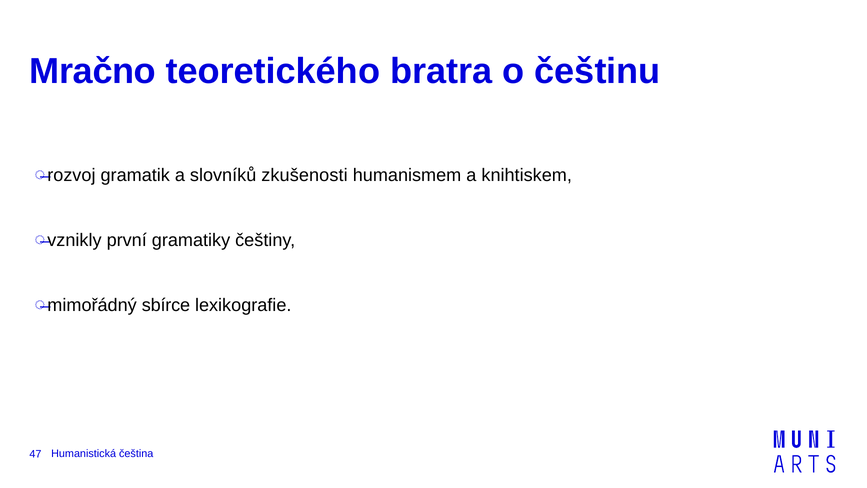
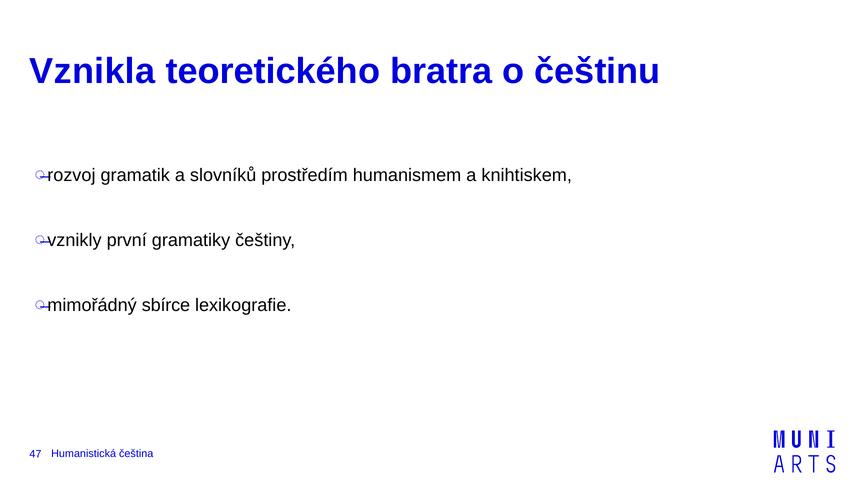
Mračno: Mračno -> Vznikla
zkušenosti: zkušenosti -> prostředím
